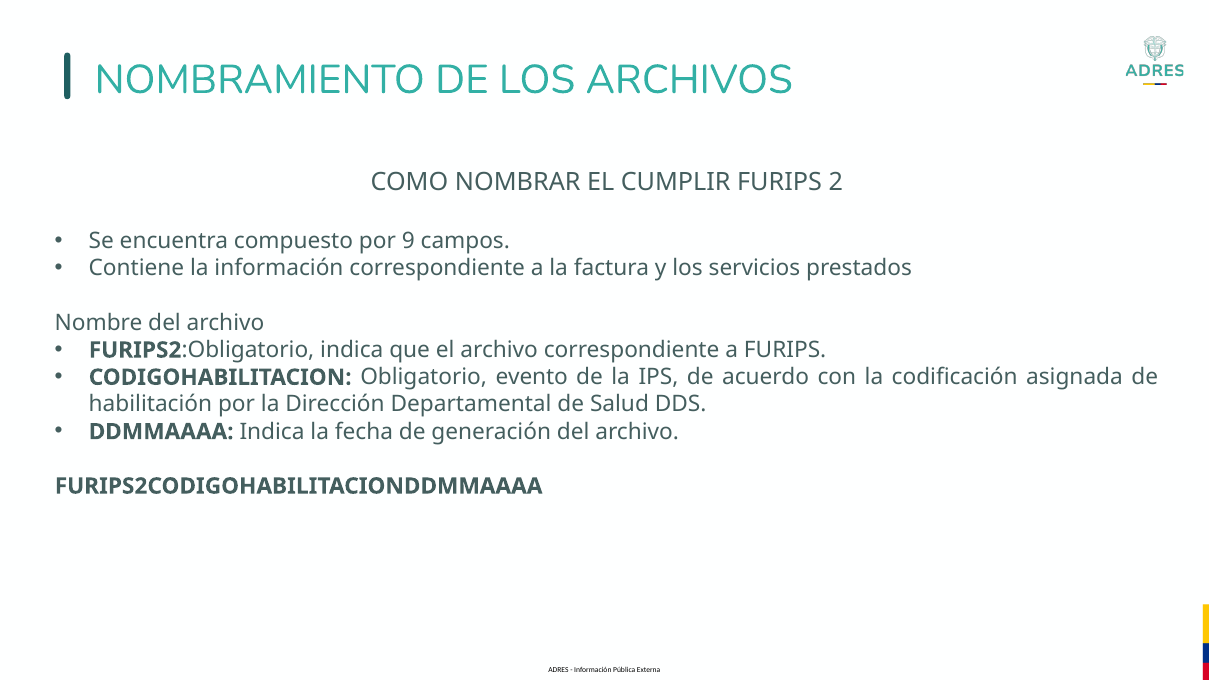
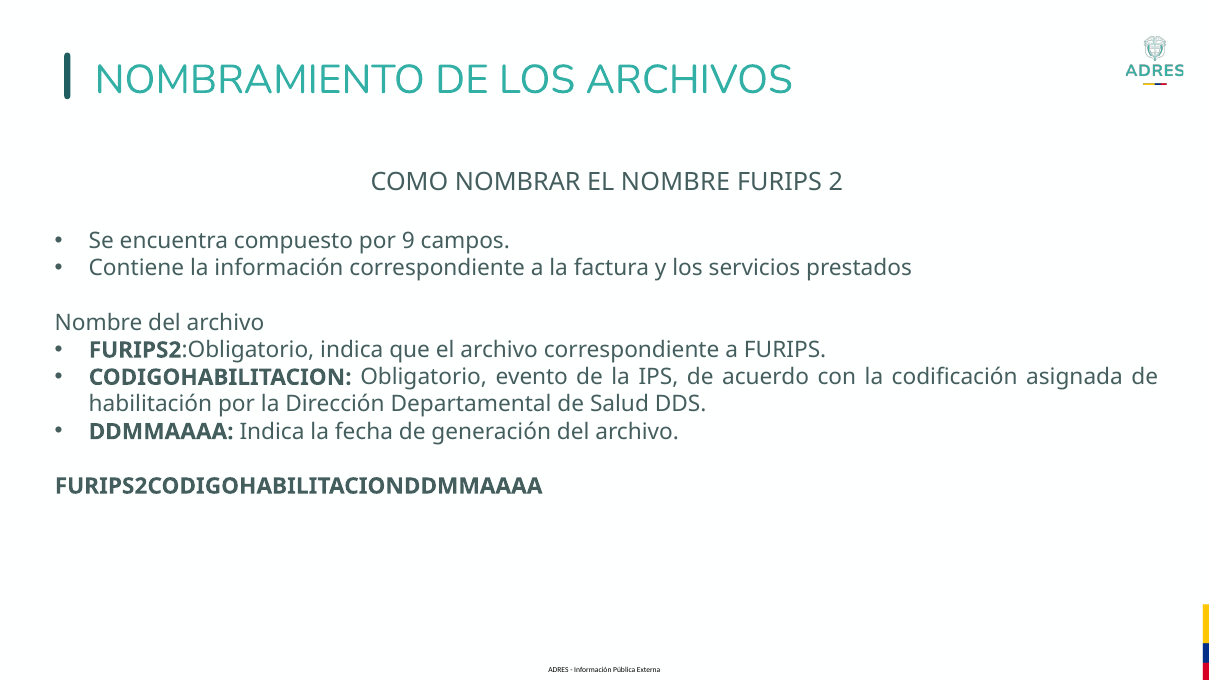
EL CUMPLIR: CUMPLIR -> NOMBRE
